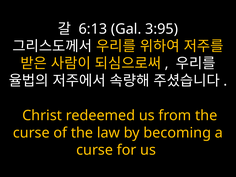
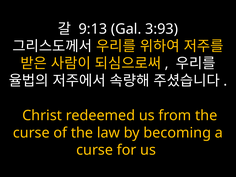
6:13: 6:13 -> 9:13
3:95: 3:95 -> 3:93
